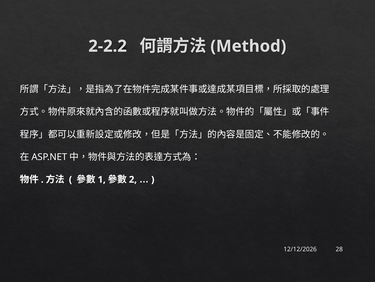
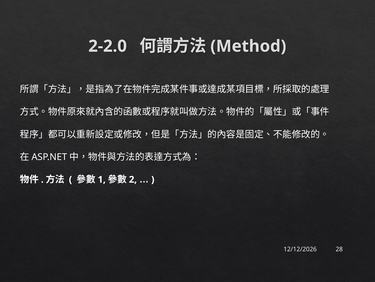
2-2.2: 2-2.2 -> 2-2.0
